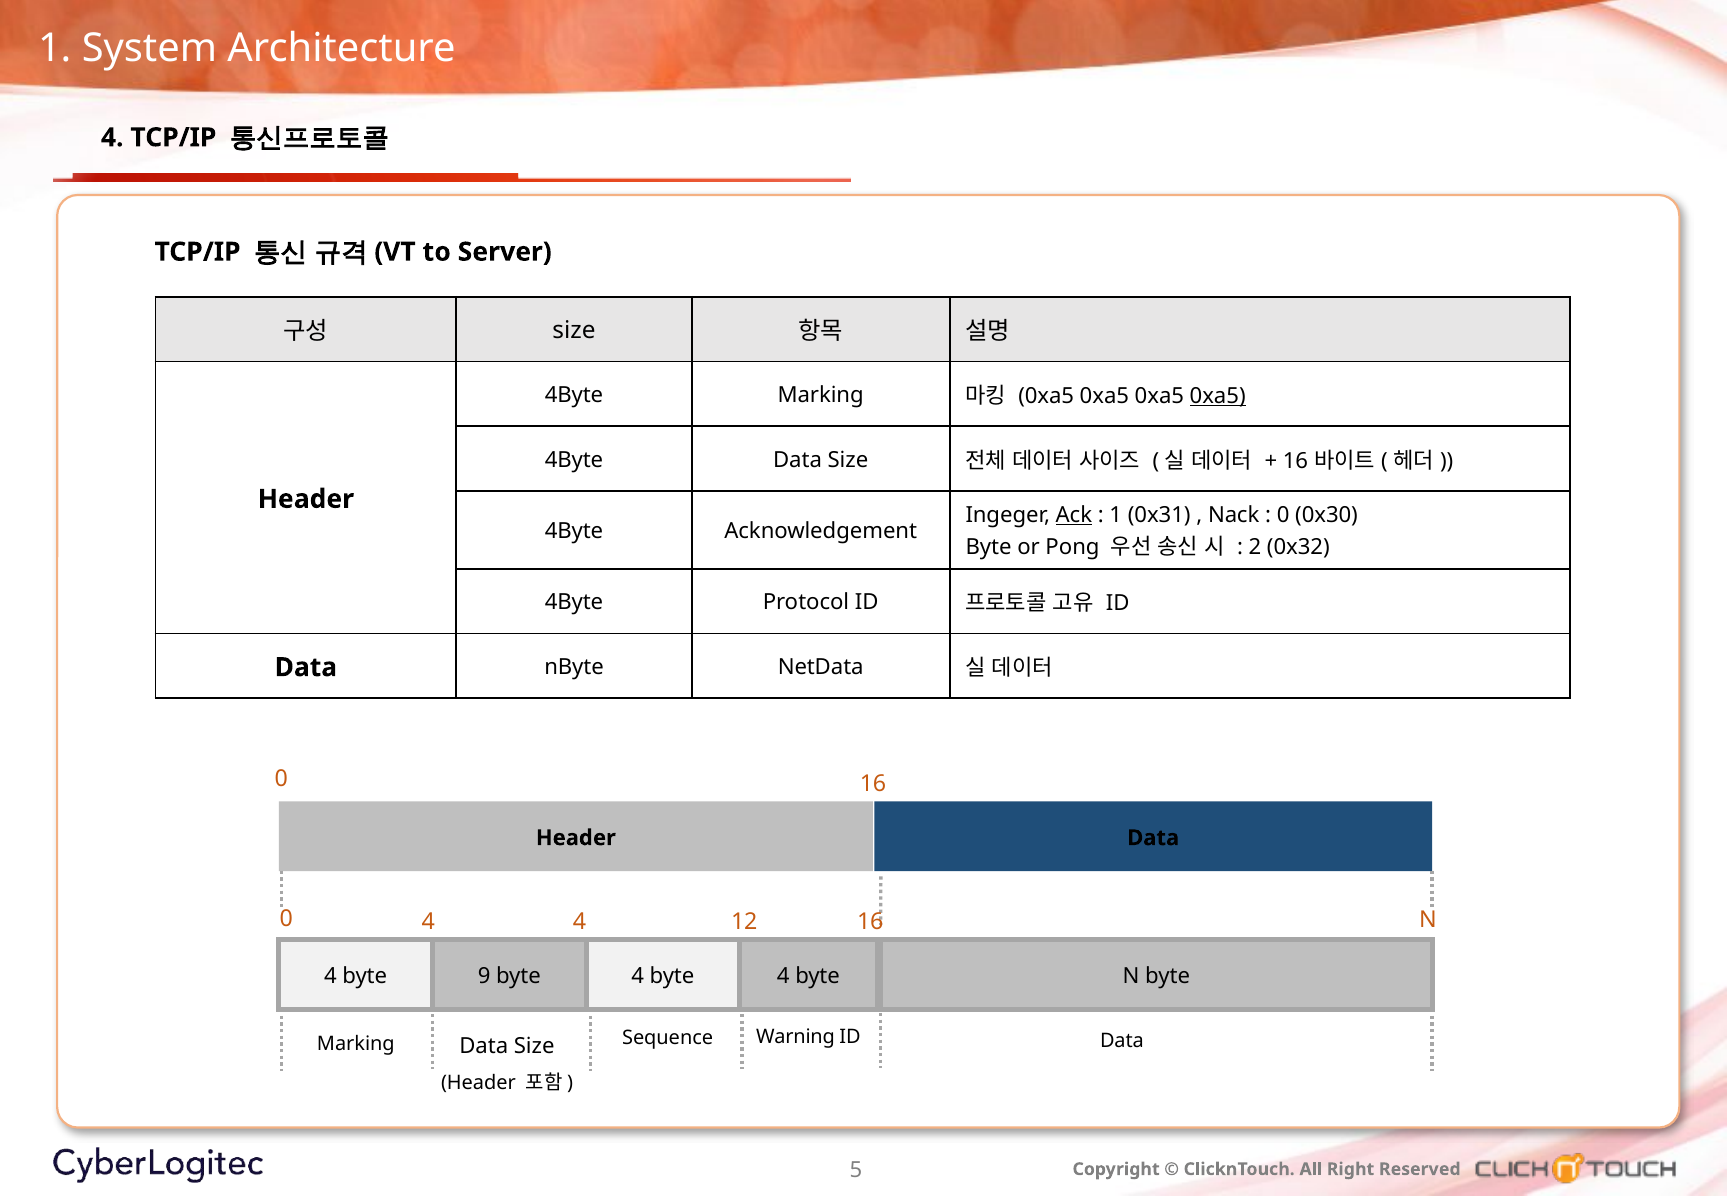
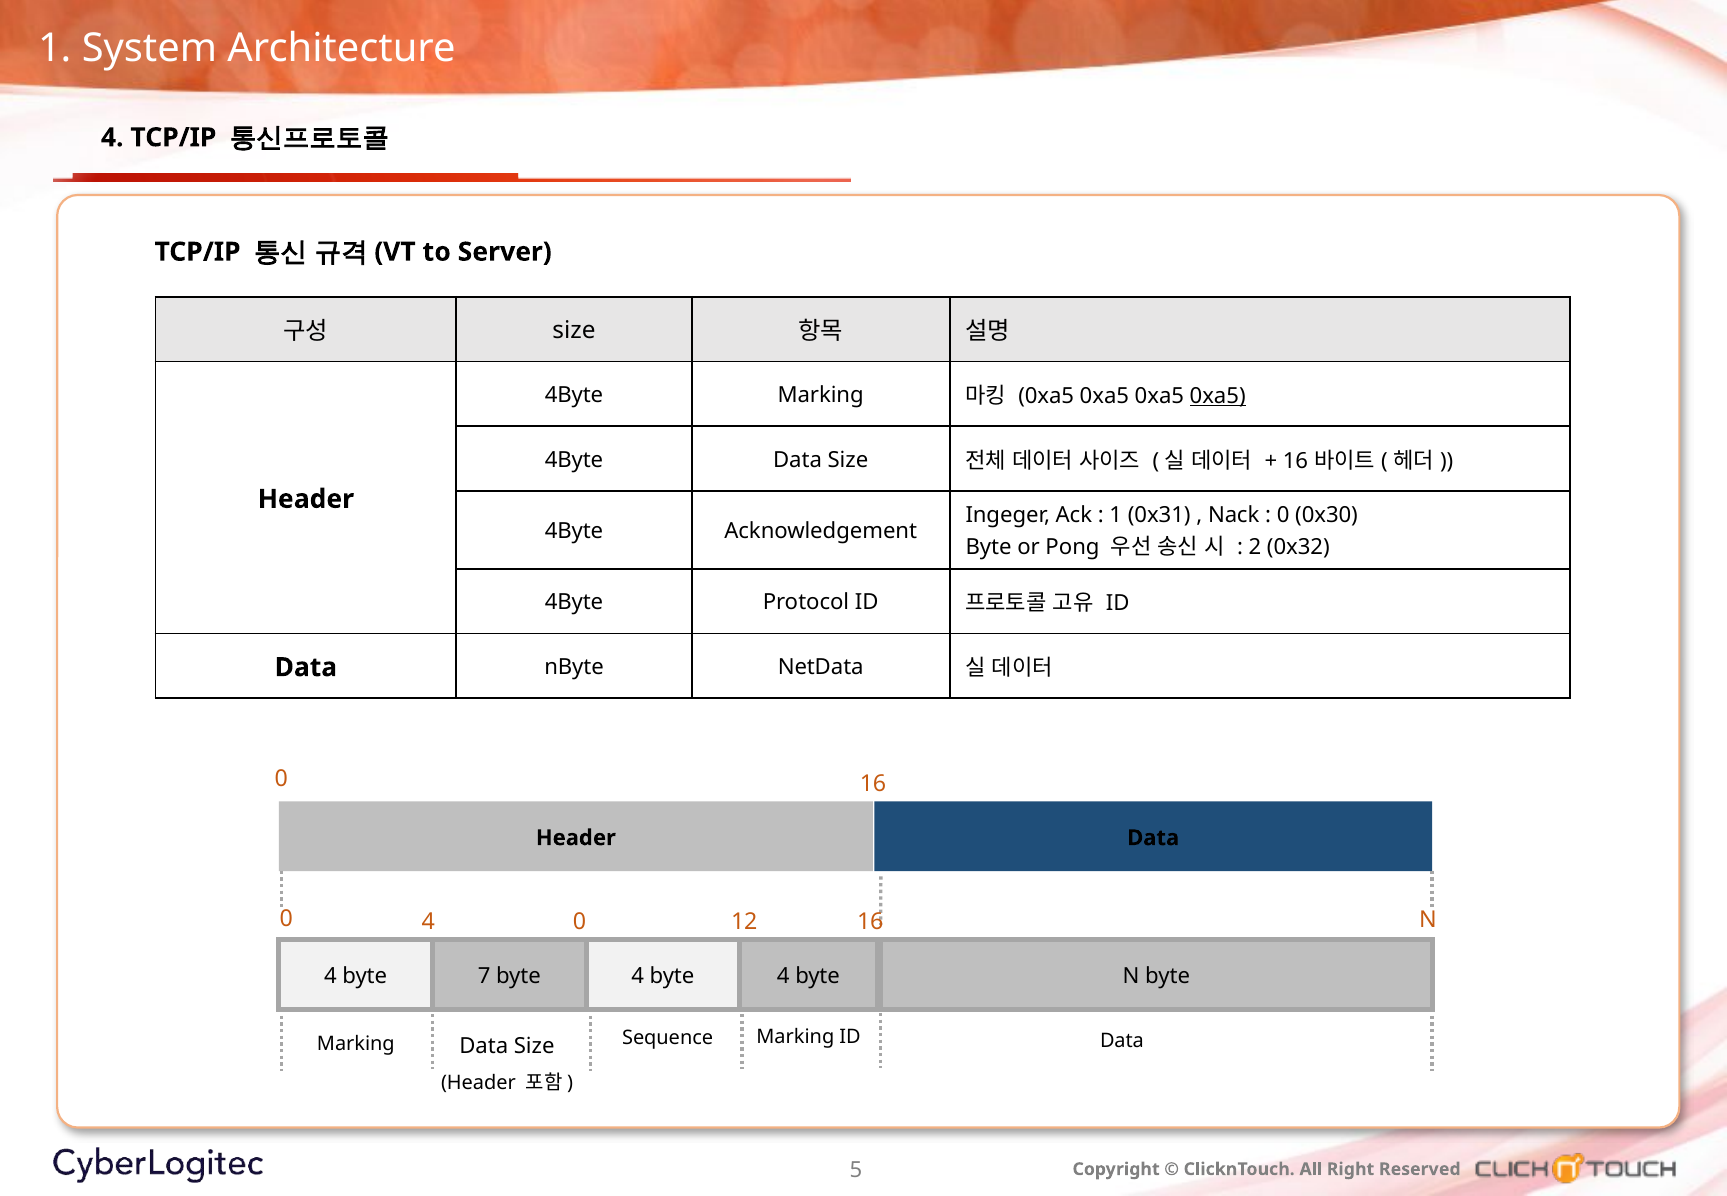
Ack underline: present -> none
4 4: 4 -> 0
9: 9 -> 7
Sequence Warning: Warning -> Marking
